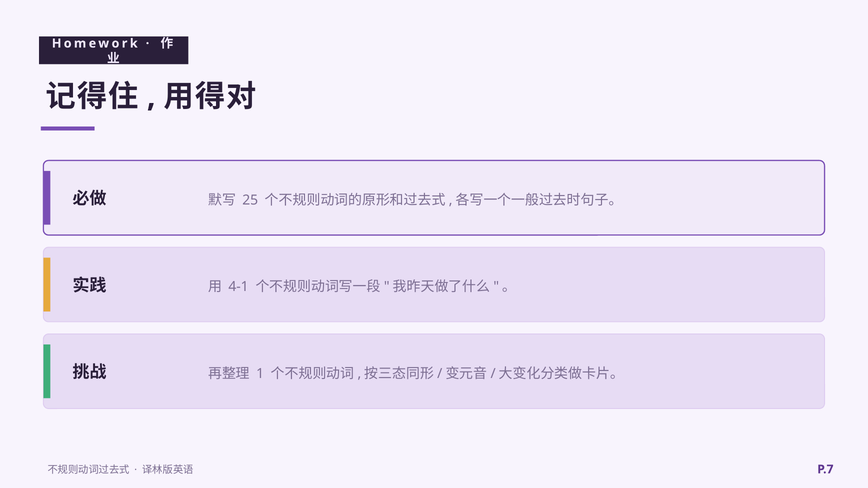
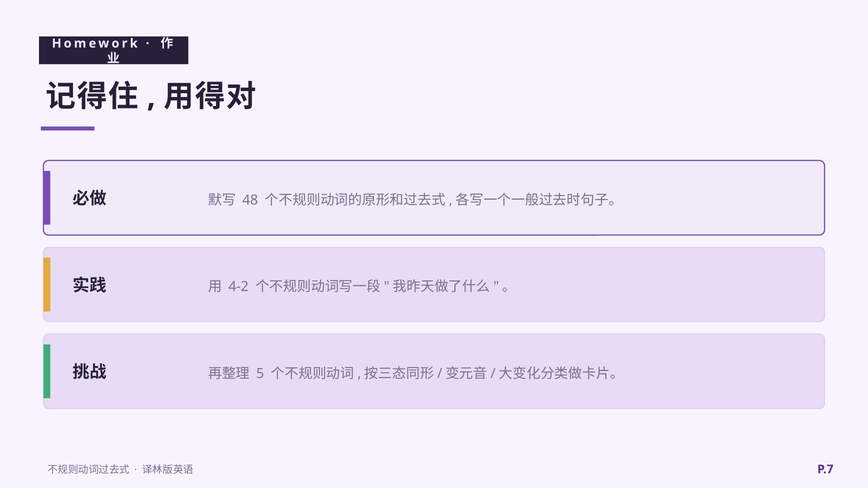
25: 25 -> 48
4-1: 4-1 -> 4-2
1: 1 -> 5
